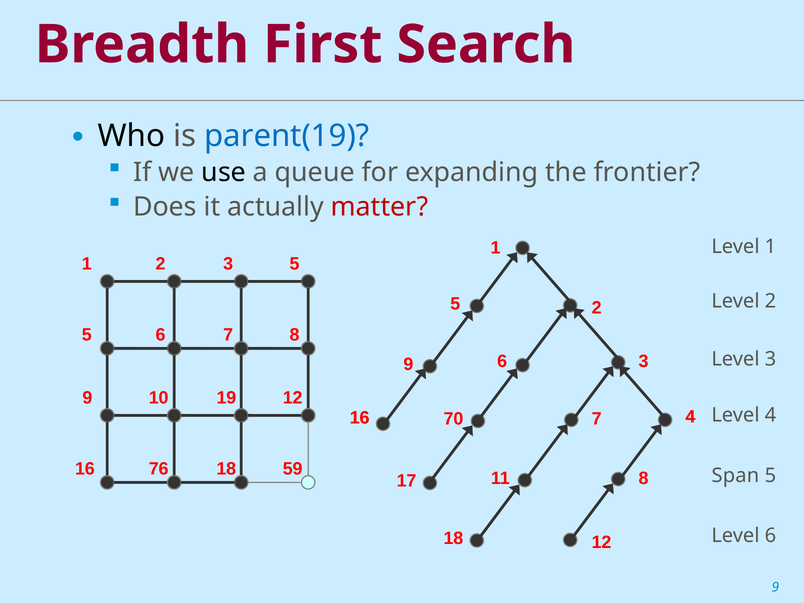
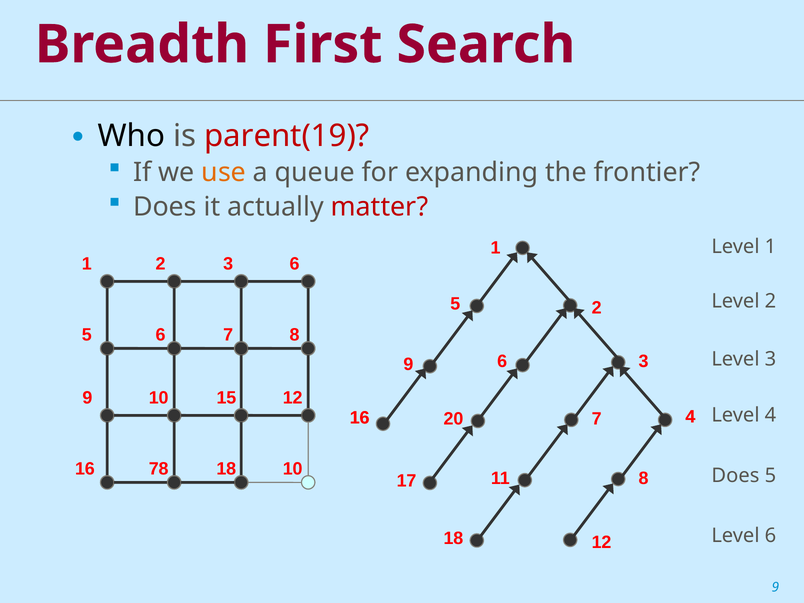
parent(19 colour: blue -> red
use colour: black -> orange
3 5: 5 -> 6
19: 19 -> 15
70: 70 -> 20
76: 76 -> 78
18 59: 59 -> 10
8 Span: Span -> Does
